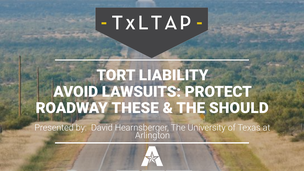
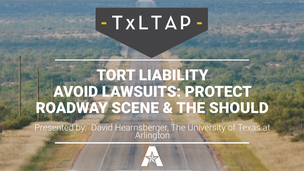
THESE: THESE -> SCENE
